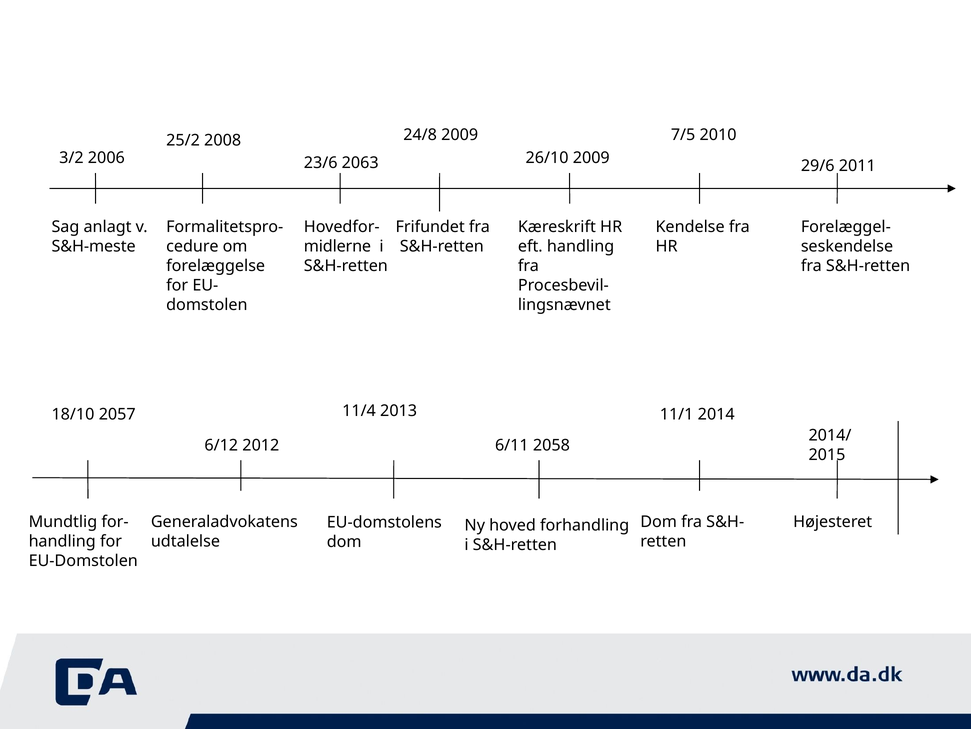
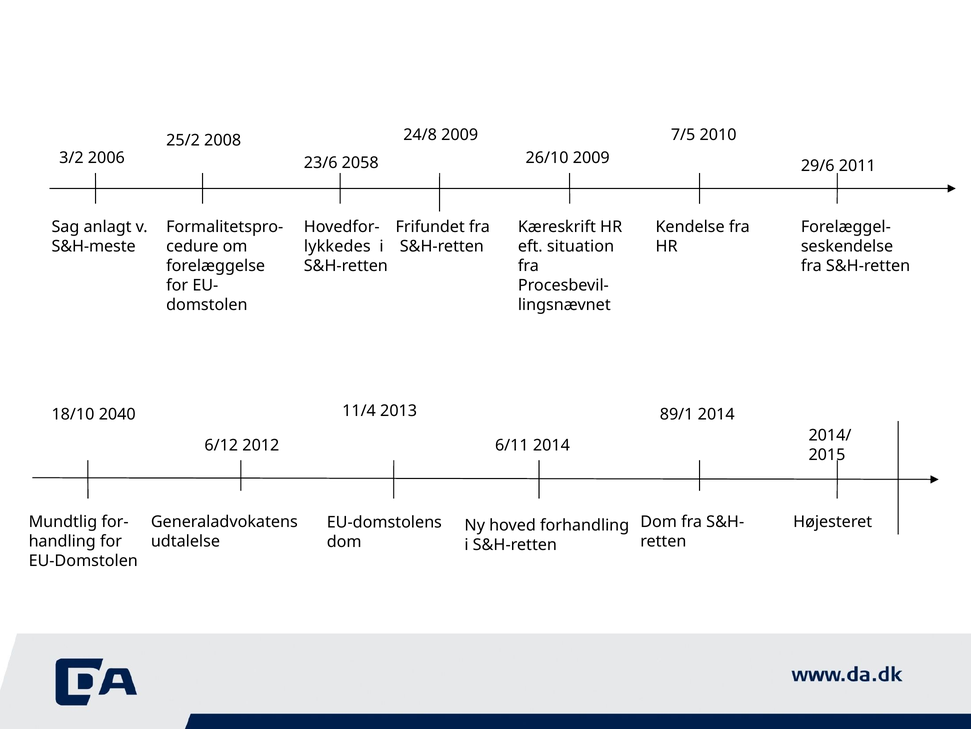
2063: 2063 -> 2058
midlerne: midlerne -> lykkedes
eft handling: handling -> situation
2057: 2057 -> 2040
11/1: 11/1 -> 89/1
6/11 2058: 2058 -> 2014
